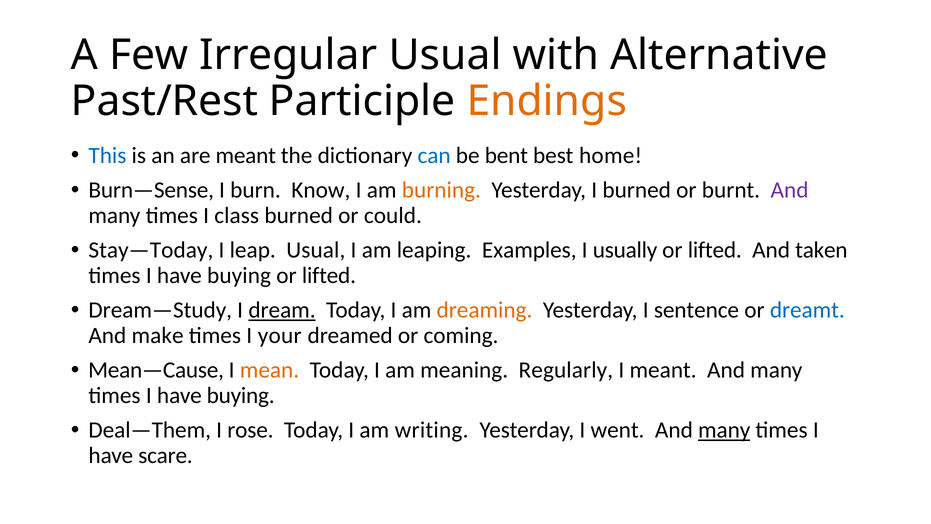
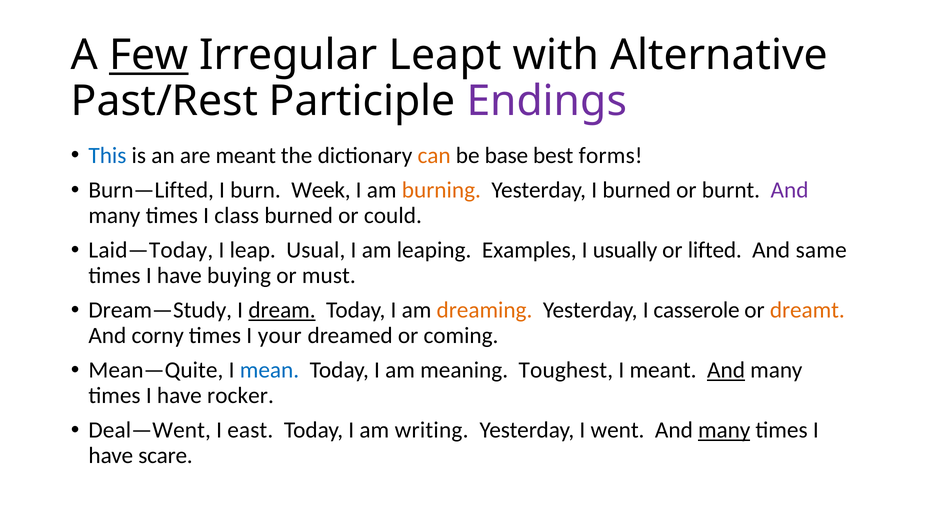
Few underline: none -> present
Irregular Usual: Usual -> Leapt
Endings colour: orange -> purple
can colour: blue -> orange
bent: bent -> base
home: home -> forms
Burn—Sense: Burn—Sense -> Burn—Lifted
Know: Know -> Week
Stay—Today: Stay—Today -> Laid—Today
taken: taken -> same
lifted at (329, 275): lifted -> must
sentence: sentence -> casserole
dreamt colour: blue -> orange
make: make -> corny
Mean—Cause: Mean—Cause -> Mean—Quite
mean colour: orange -> blue
Regularly: Regularly -> Toughest
And at (726, 370) underline: none -> present
buying at (241, 395): buying -> rocker
Deal—Them: Deal—Them -> Deal—Went
rose: rose -> east
